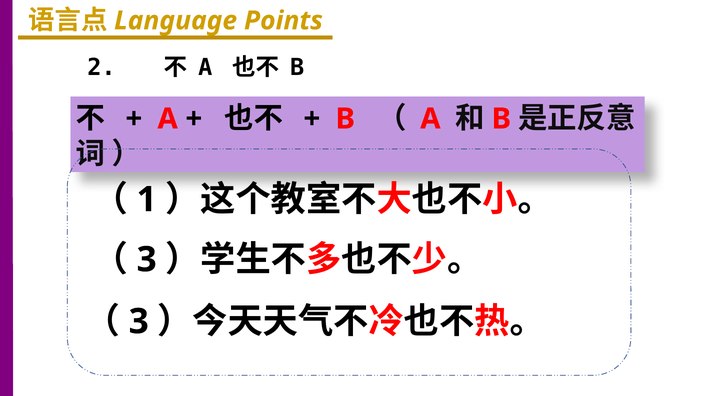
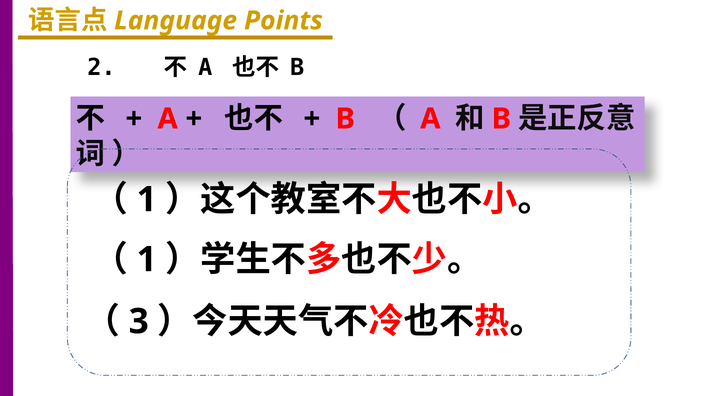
3 at (147, 260): 3 -> 1
